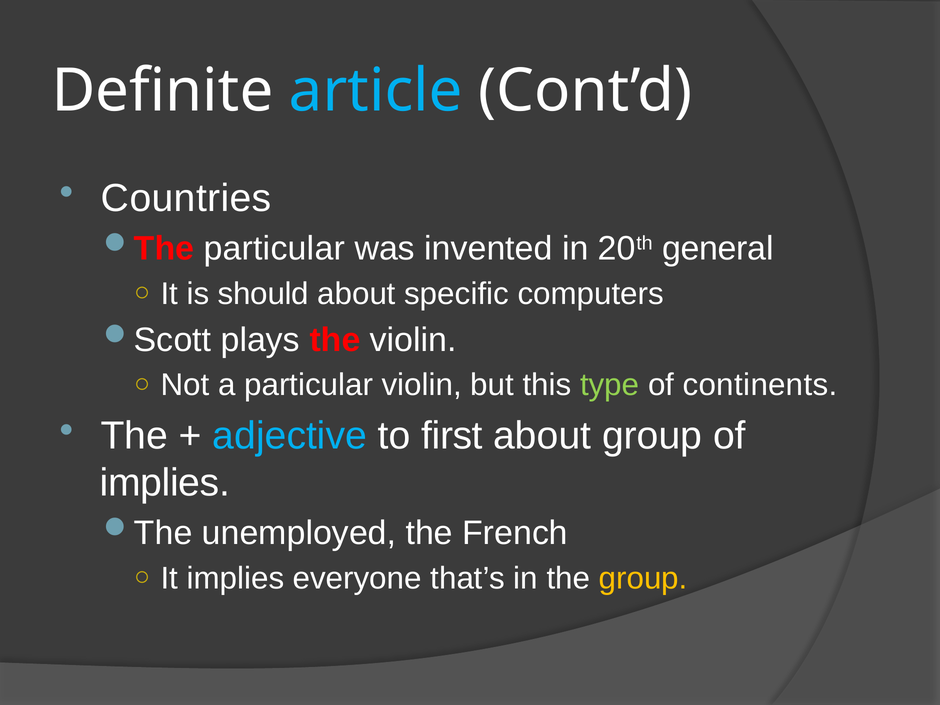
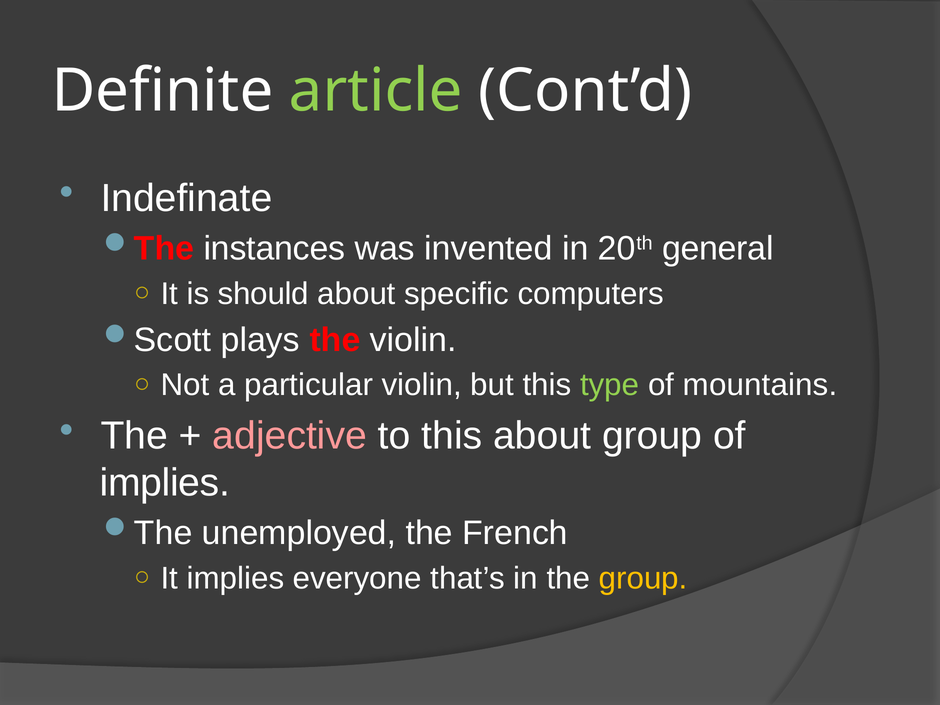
article colour: light blue -> light green
Countries: Countries -> Indefinate
particular at (274, 249): particular -> instances
continents: continents -> mountains
adjective colour: light blue -> pink
to first: first -> this
